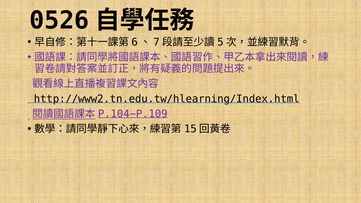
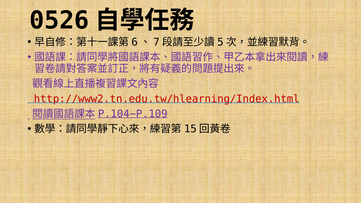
http://www2.tn.edu.tw/hlearning/Index.html colour: black -> red
